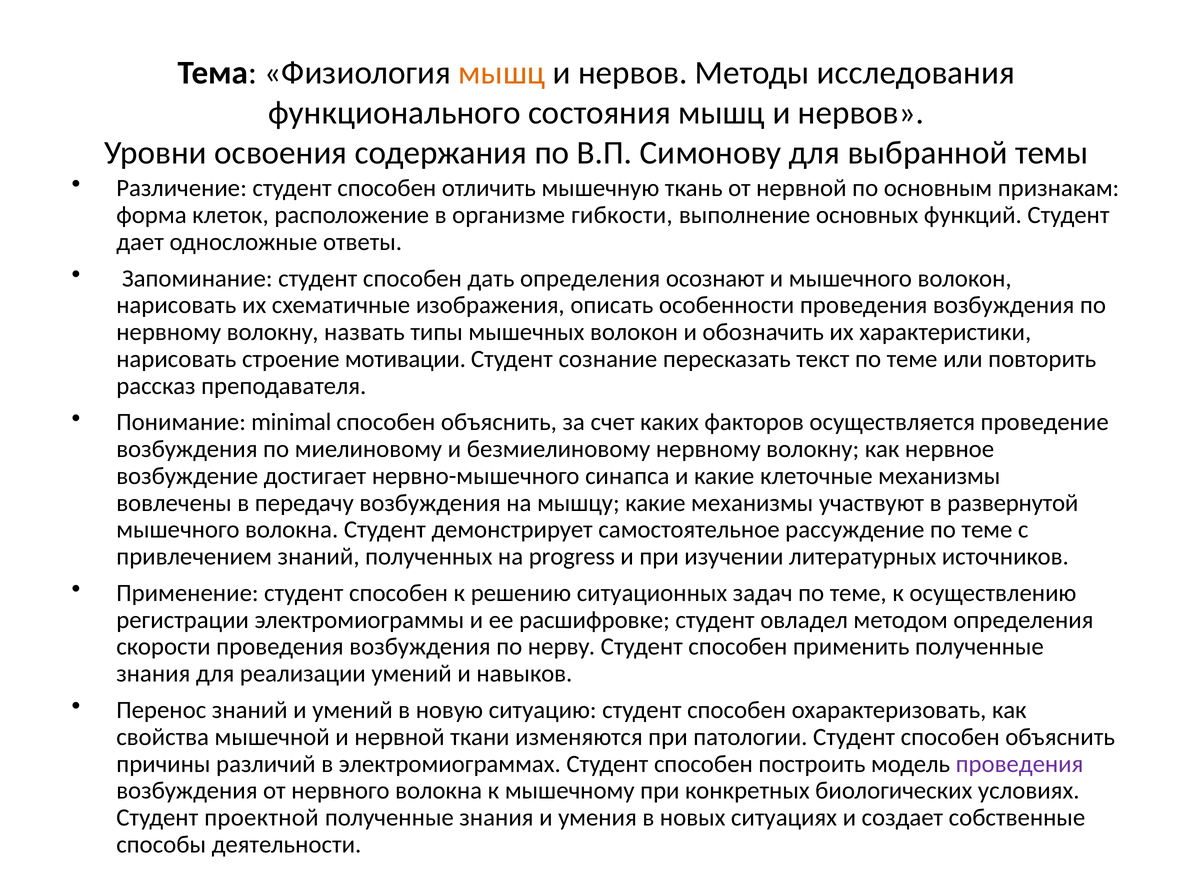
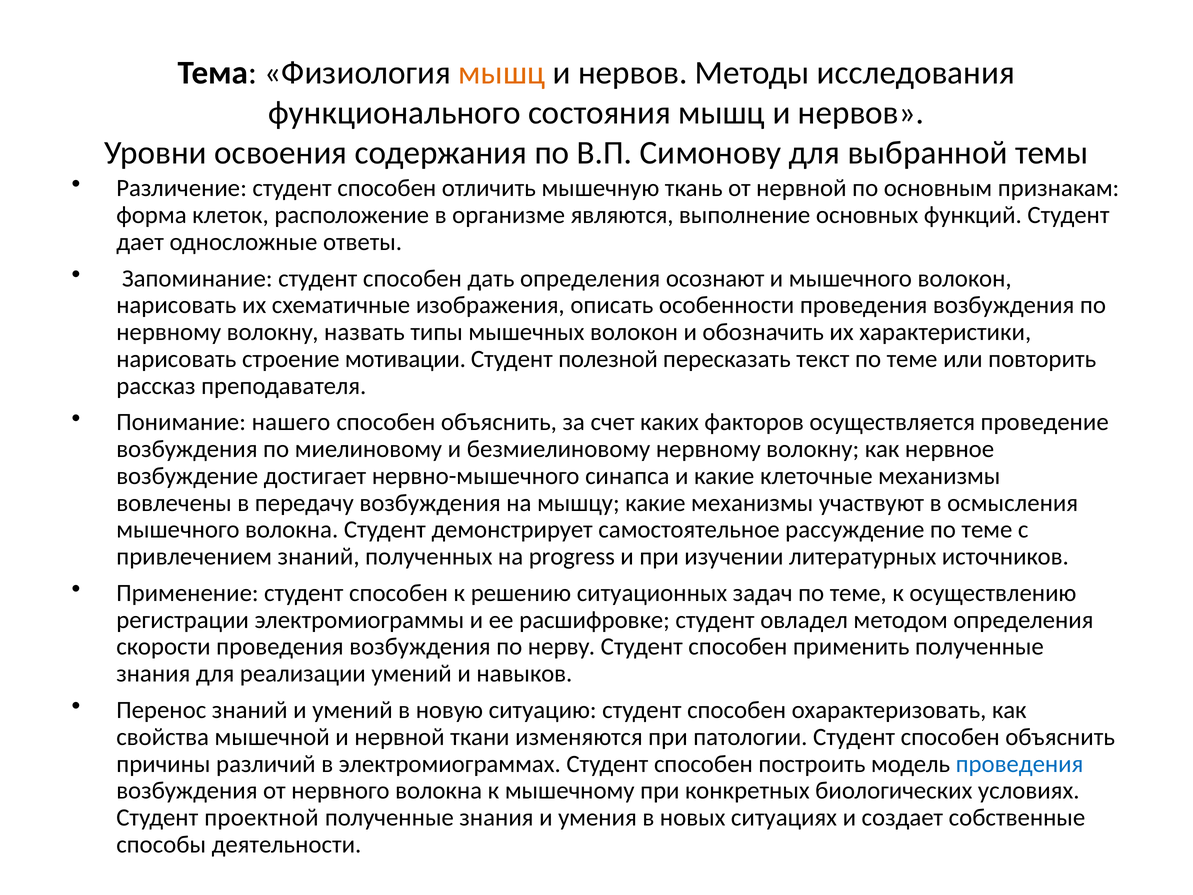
гибкости: гибкости -> являются
сознание: сознание -> полезной
minimal: minimal -> нашего
развернутой: развернутой -> осмысления
проведения at (1020, 764) colour: purple -> blue
